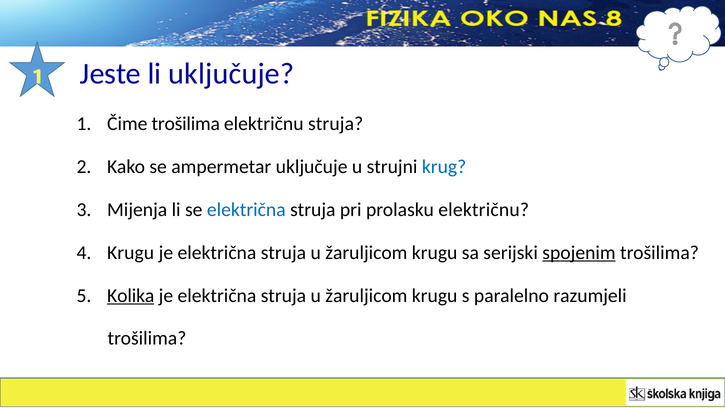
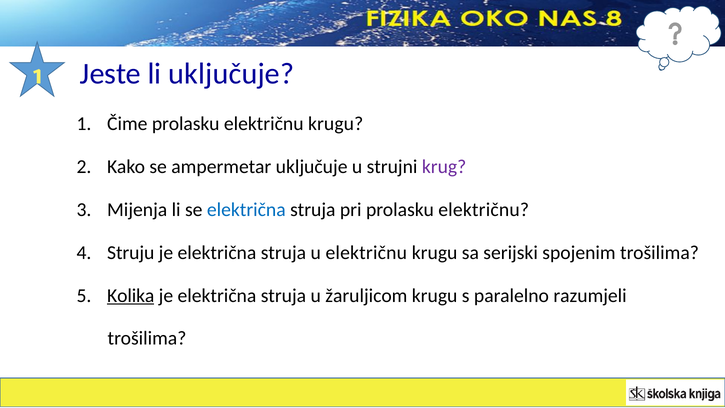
Čime trošilima: trošilima -> prolasku
struja at (336, 124): struja -> krugu
krug colour: blue -> purple
Krugu at (131, 253): Krugu -> Struju
žaruljicom at (366, 253): žaruljicom -> električnu
spojenim underline: present -> none
